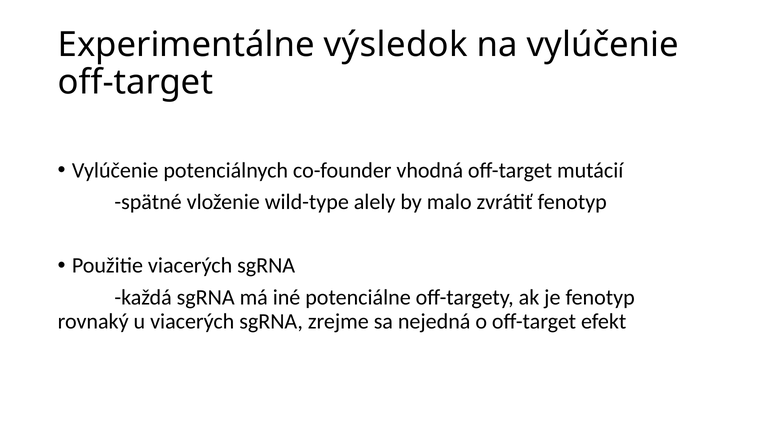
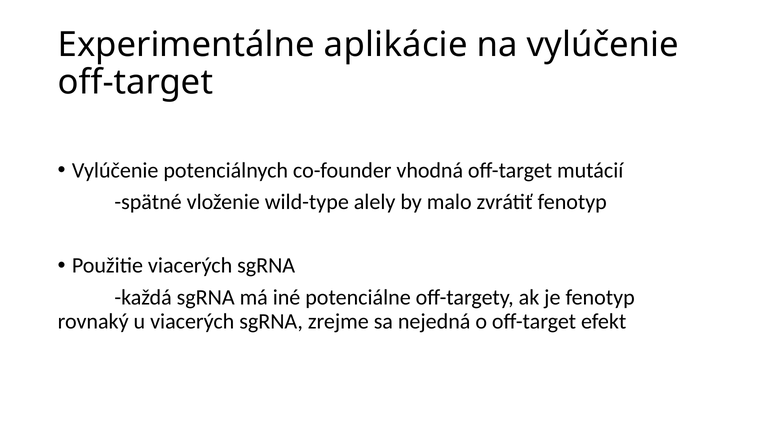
výsledok: výsledok -> aplikácie
